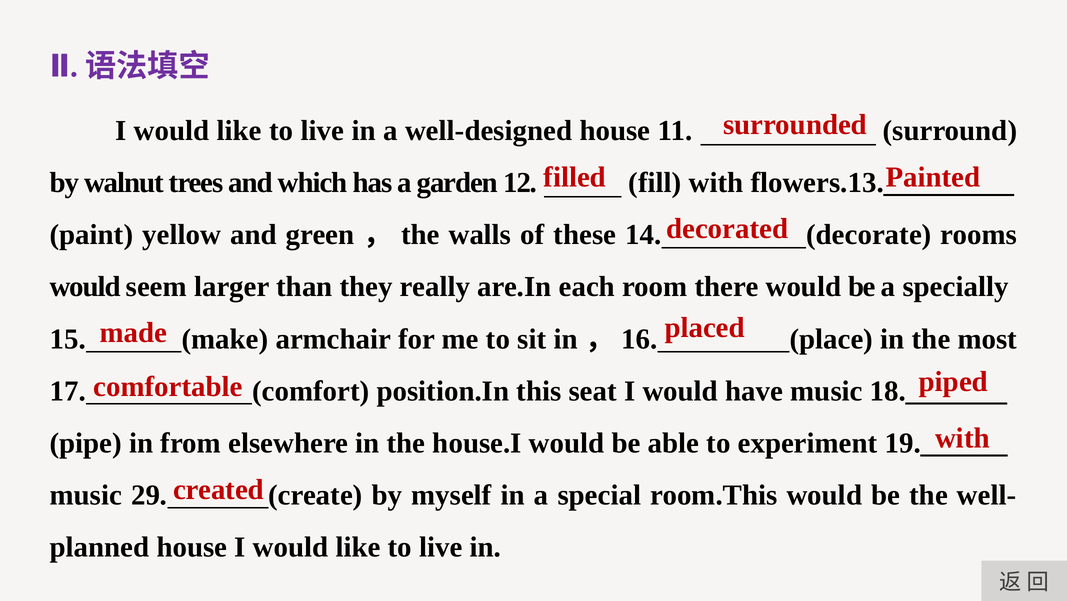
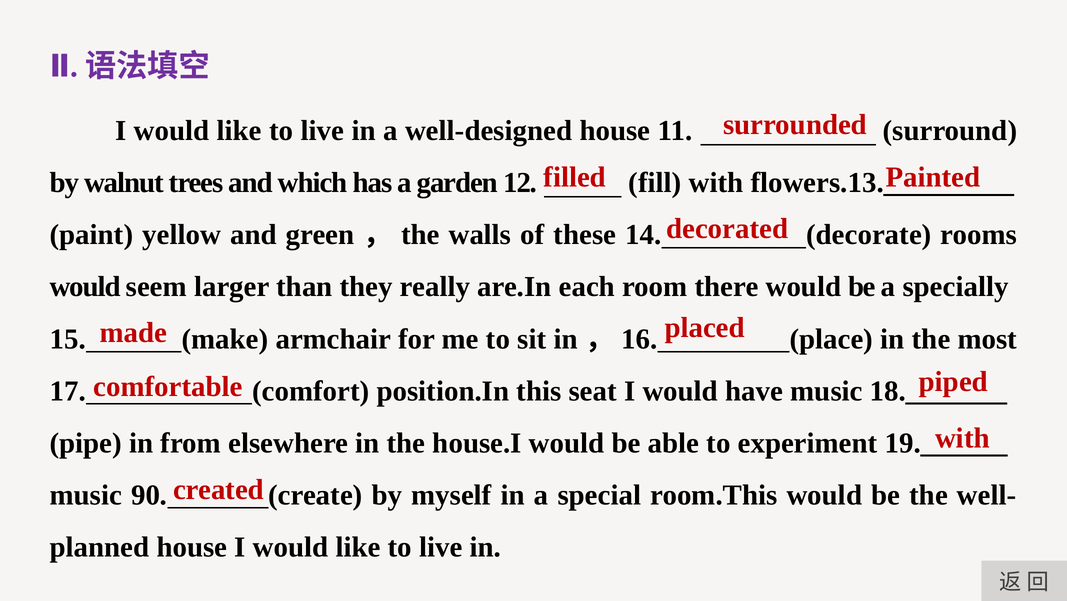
29: 29 -> 90
